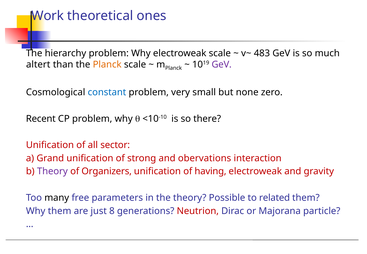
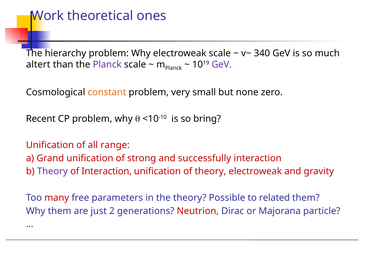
483: 483 -> 340
Planck at (107, 64) colour: orange -> purple
constant colour: blue -> orange
there: there -> bring
sector: sector -> range
obervations: obervations -> successfully
of Organizers: Organizers -> Interaction
of having: having -> theory
many colour: black -> red
8: 8 -> 2
